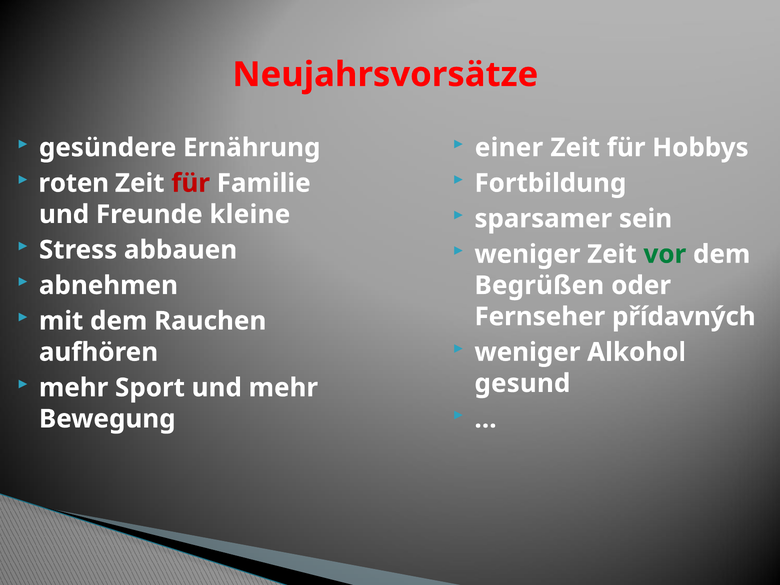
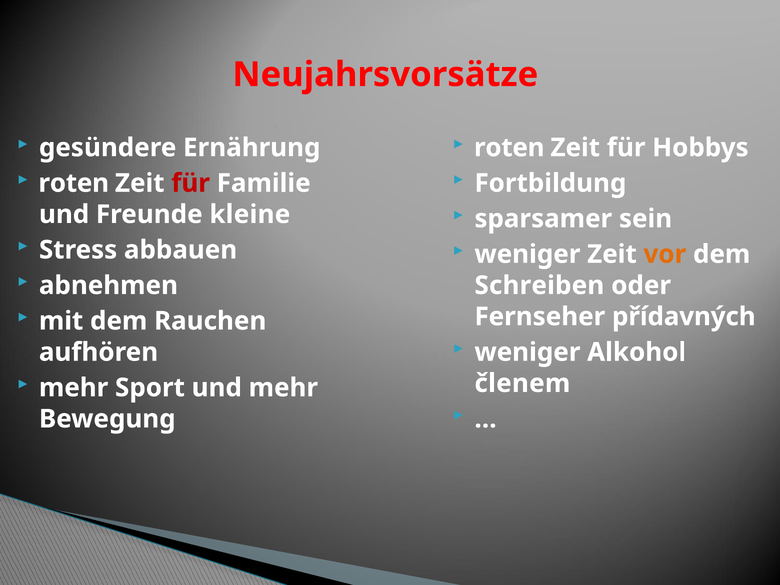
einer at (509, 148): einer -> roten
vor colour: green -> orange
Begrüßen: Begrüßen -> Schreiben
gesund: gesund -> členem
